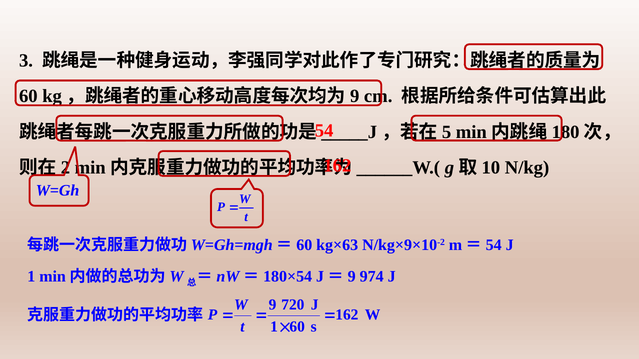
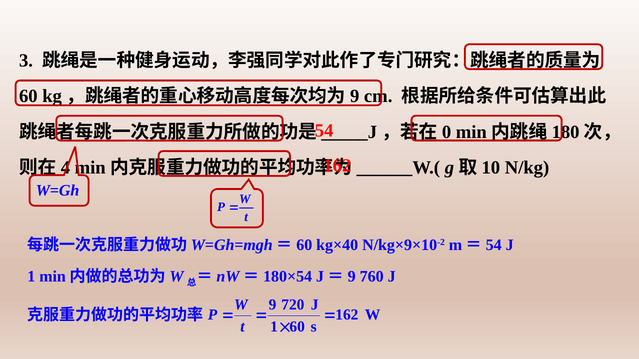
5: 5 -> 0
2: 2 -> 4
kg×63: kg×63 -> kg×40
974: 974 -> 760
